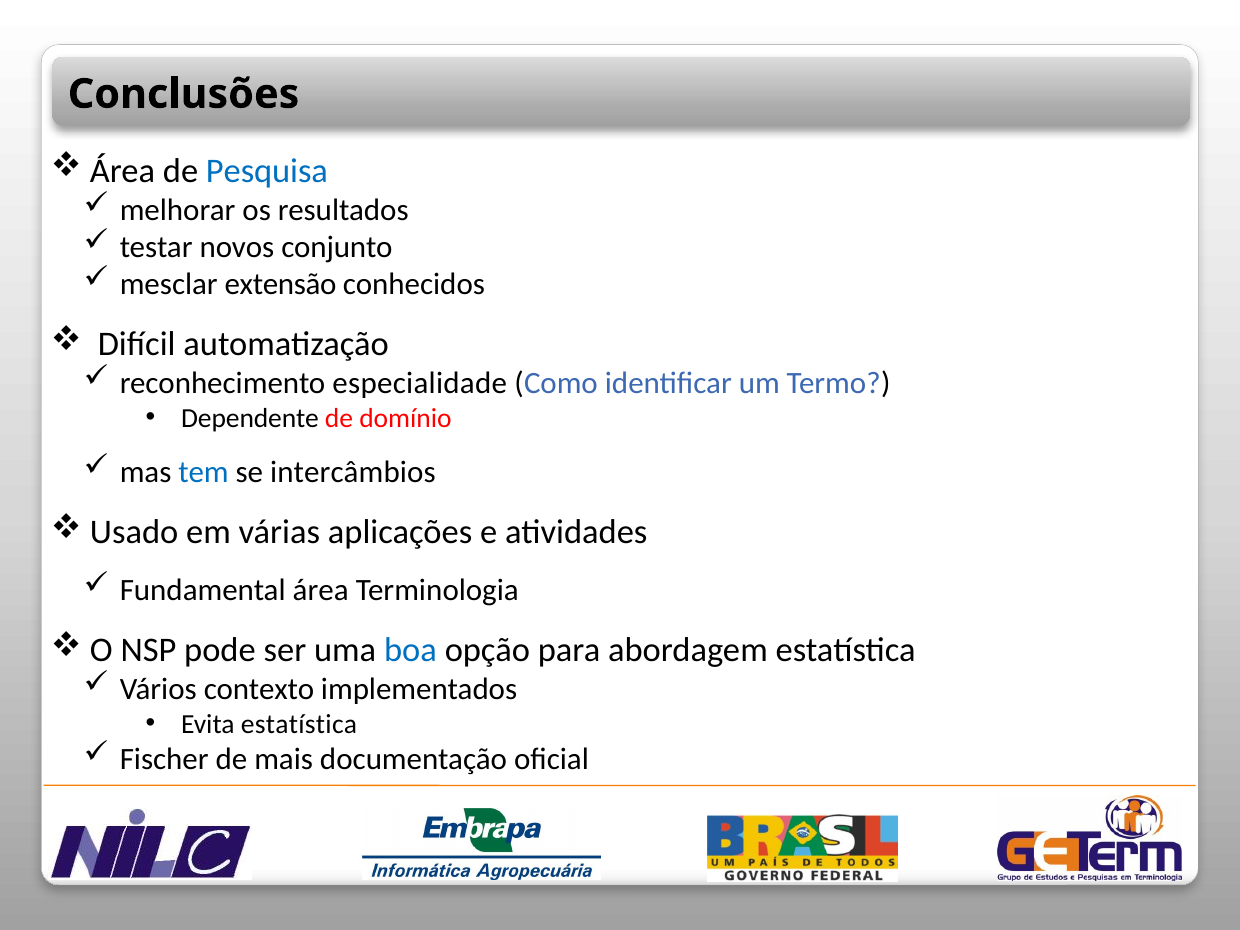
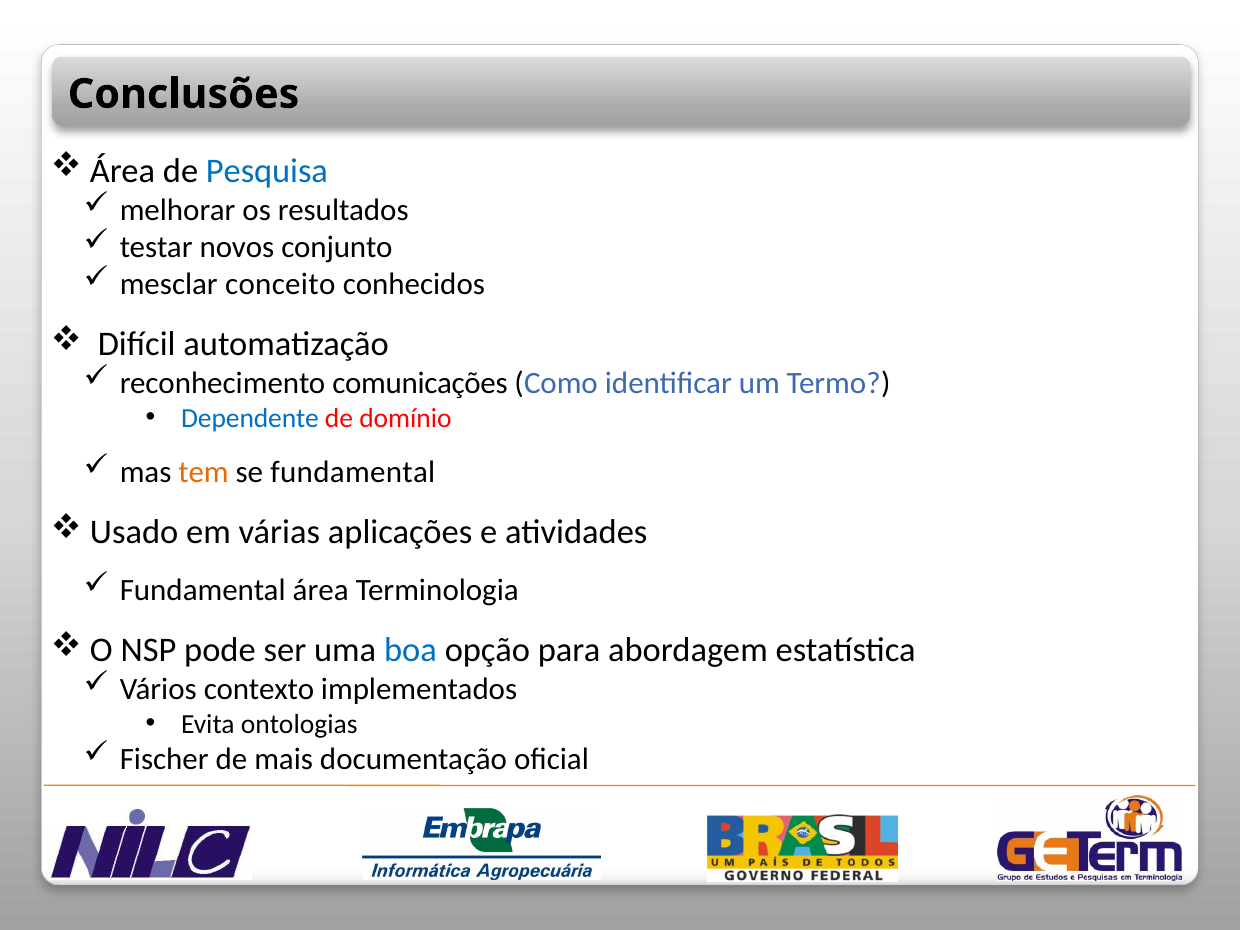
extensão: extensão -> conceito
especialidade: especialidade -> comunicações
Dependente colour: black -> blue
tem colour: blue -> orange
se intercâmbios: intercâmbios -> fundamental
Evita estatística: estatística -> ontologias
